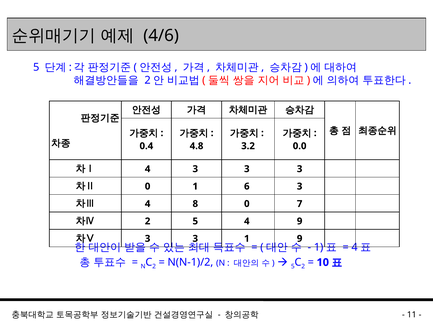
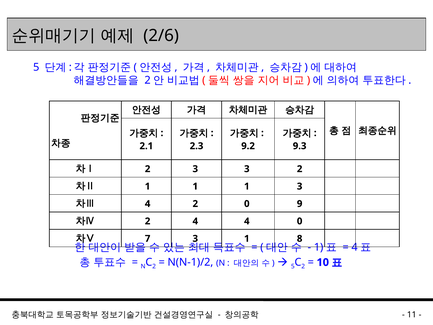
4/6: 4/6 -> 2/6
0.4: 0.4 -> 2.1
4.8: 4.8 -> 2.3
3.2: 3.2 -> 9.2
0.0: 0.0 -> 9.3
4 at (148, 169): 4 -> 2
3 3 3: 3 -> 2
0 at (148, 186): 0 -> 1
6 at (247, 186): 6 -> 1
4 8: 8 -> 2
7: 7 -> 9
2 5: 5 -> 4
4 9: 9 -> 0
3 at (148, 238): 3 -> 7
1 9: 9 -> 8
